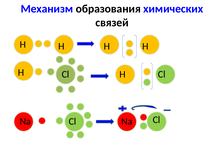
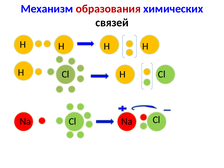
образования colour: black -> red
